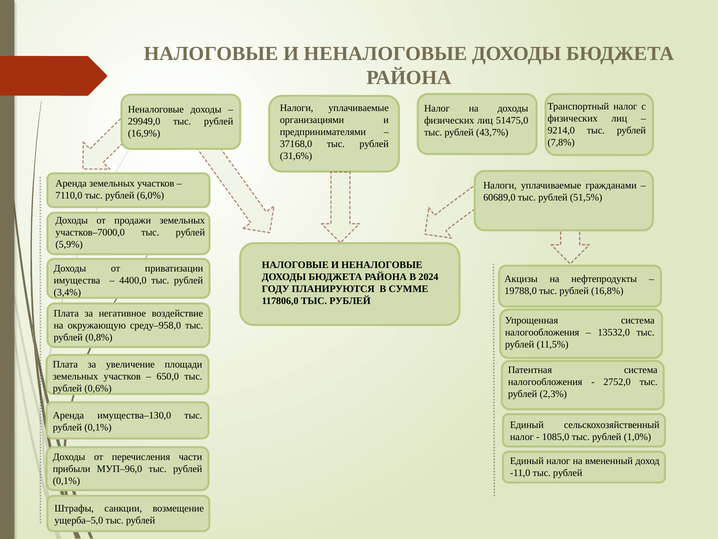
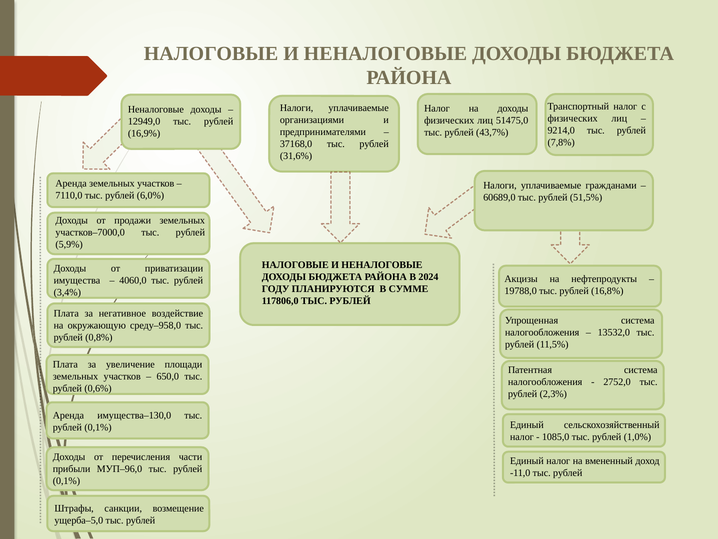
29949,0: 29949,0 -> 12949,0
4400,0: 4400,0 -> 4060,0
